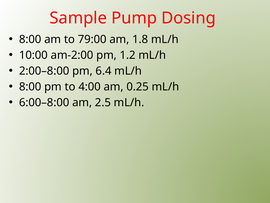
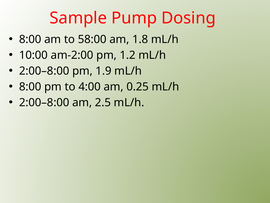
79:00: 79:00 -> 58:00
6.4: 6.4 -> 1.9
6:00–8:00 at (44, 102): 6:00–8:00 -> 2:00–8:00
